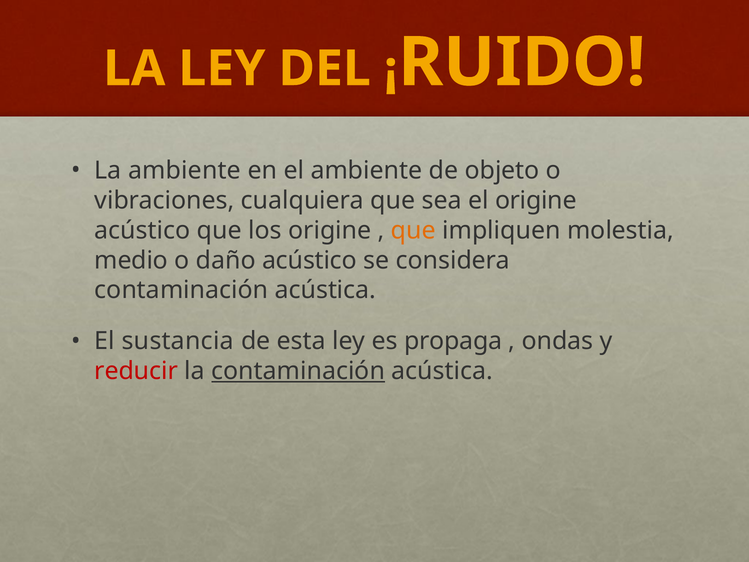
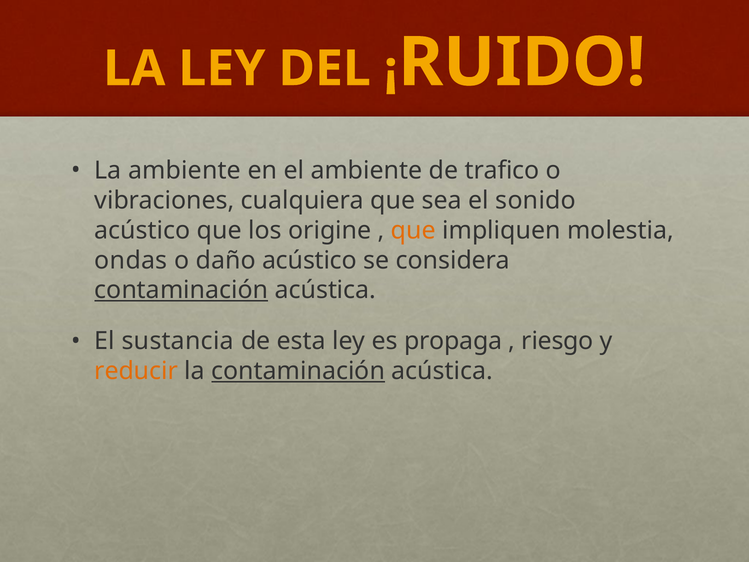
objeto: objeto -> trafico
el origine: origine -> sonido
medio: medio -> ondas
contaminación at (181, 290) underline: none -> present
ondas: ondas -> riesgo
reducir colour: red -> orange
